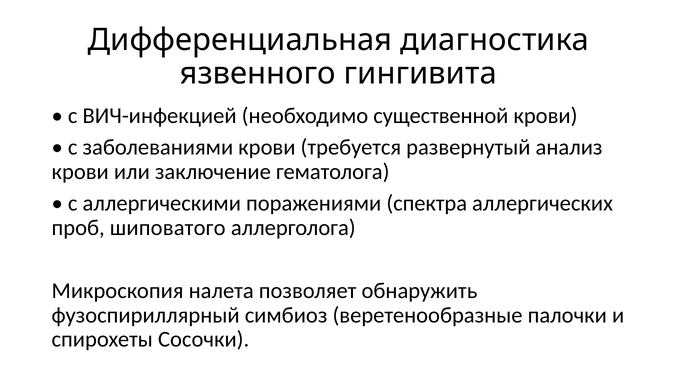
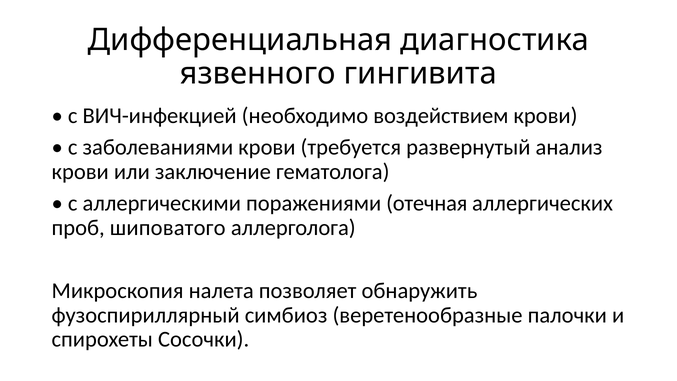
существенной: существенной -> воздействием
спектра: спектра -> отечная
